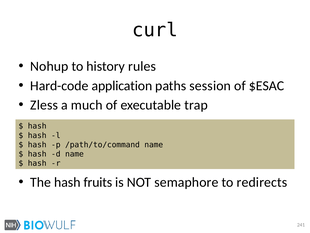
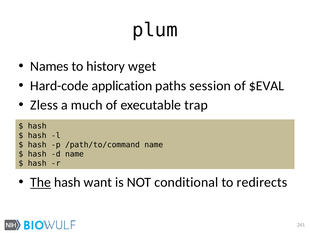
curl: curl -> plum
Nohup: Nohup -> Names
rules: rules -> wget
$ESAC: $ESAC -> $EVAL
The underline: none -> present
fruits: fruits -> want
semaphore: semaphore -> conditional
